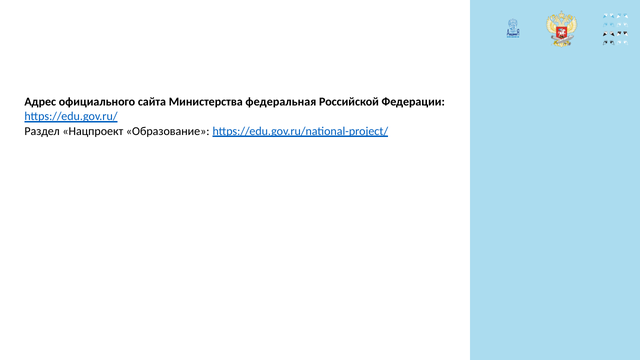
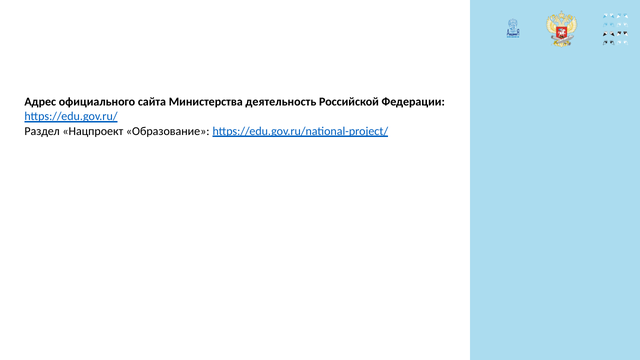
федеральная: федеральная -> деятельность
